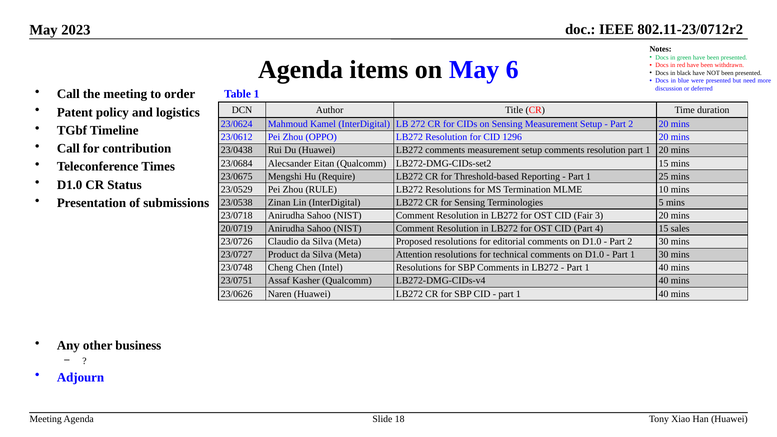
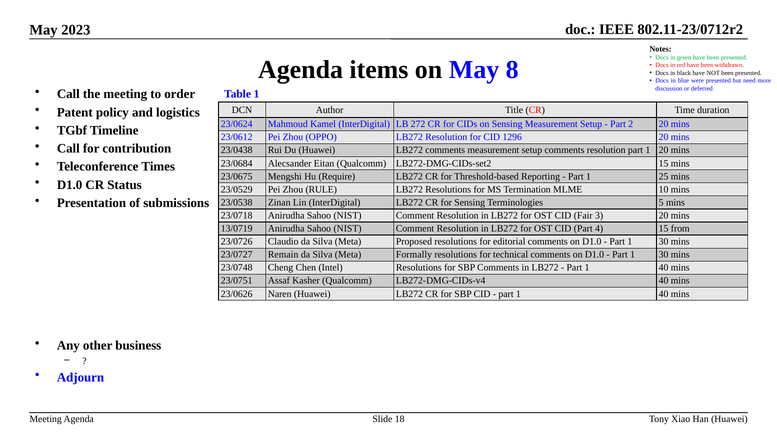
6: 6 -> 8
20/0719: 20/0719 -> 13/0719
sales: sales -> from
2 at (630, 242): 2 -> 1
Product: Product -> Remain
Attention: Attention -> Formally
